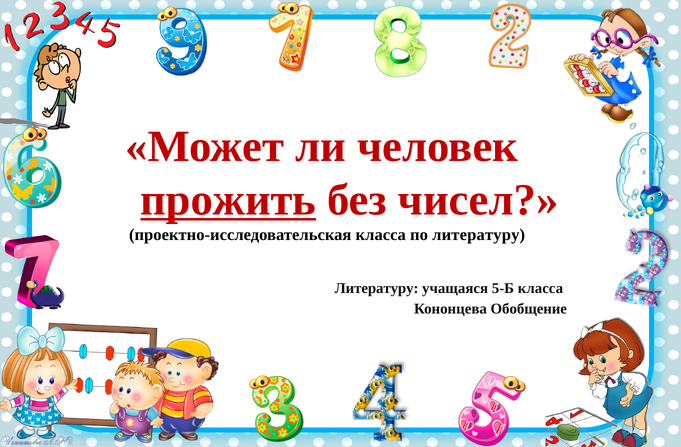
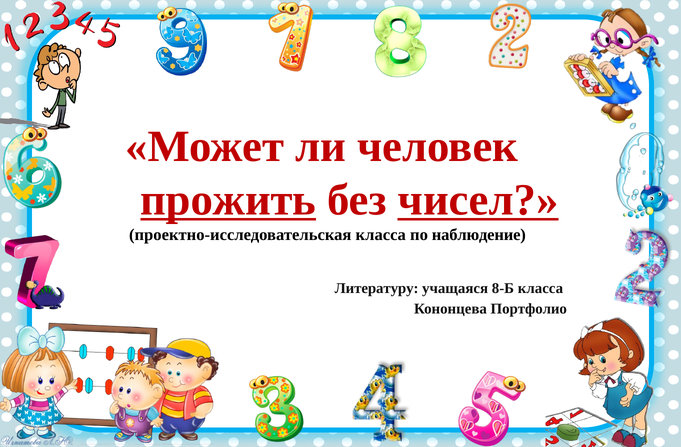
чисел underline: none -> present
по литературу: литературу -> наблюдение
5-Б: 5-Б -> 8-Б
Обобщение: Обобщение -> Портфолио
